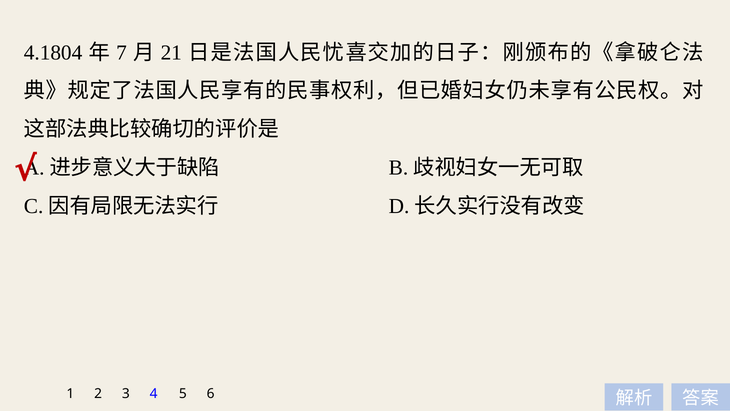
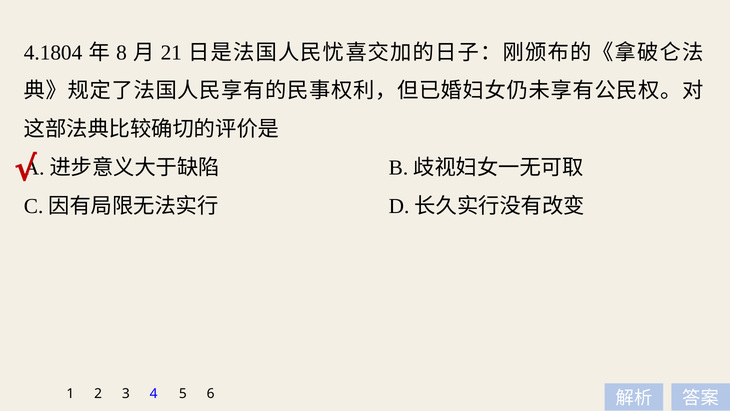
7: 7 -> 8
